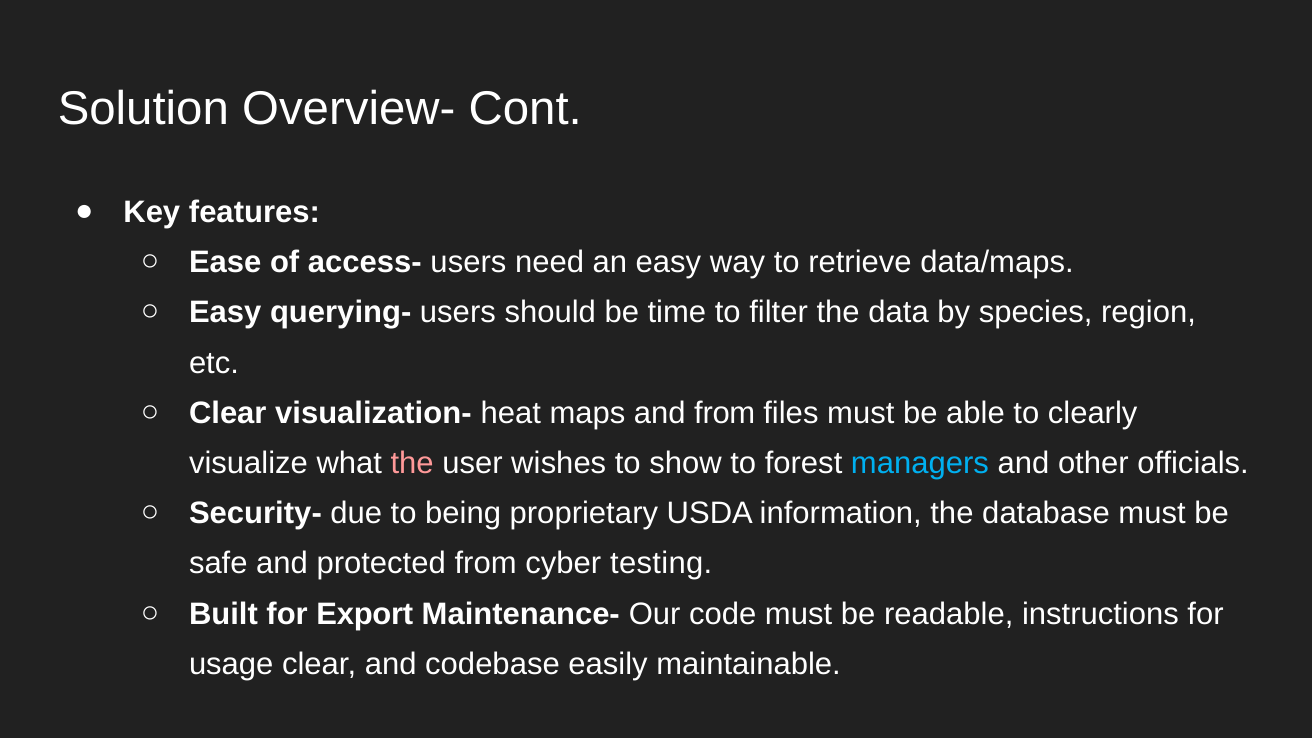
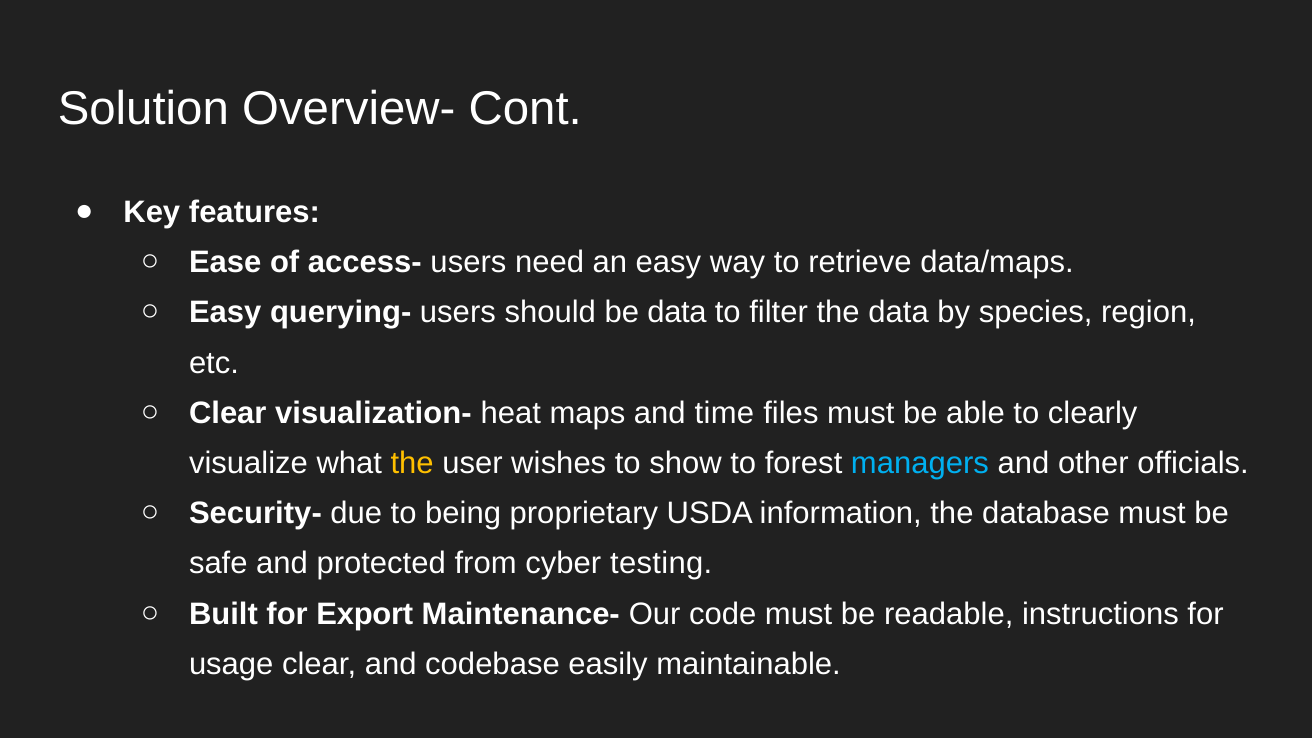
be time: time -> data
and from: from -> time
the at (412, 463) colour: pink -> yellow
